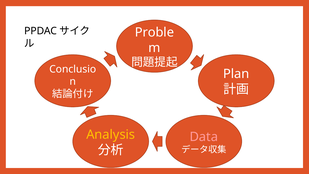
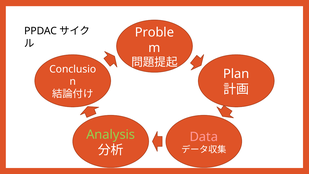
Analysis colour: yellow -> light green
